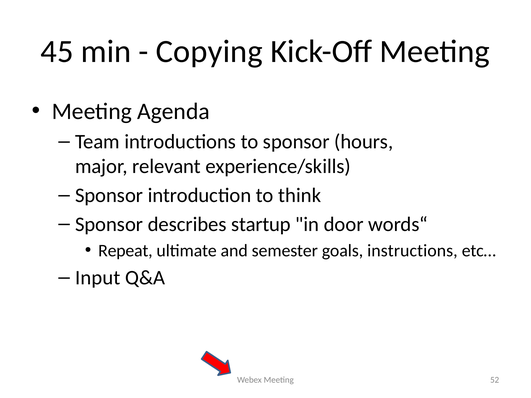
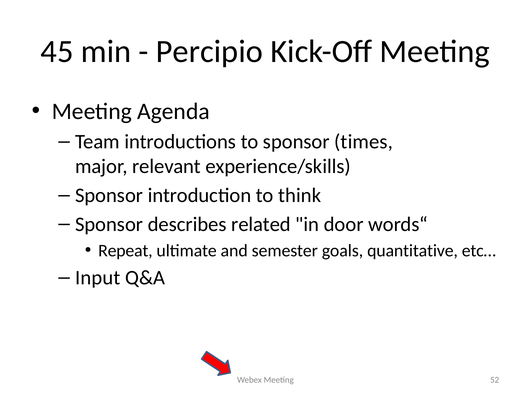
Copying: Copying -> Percipio
hours: hours -> times
startup: startup -> related
instructions: instructions -> quantitative
